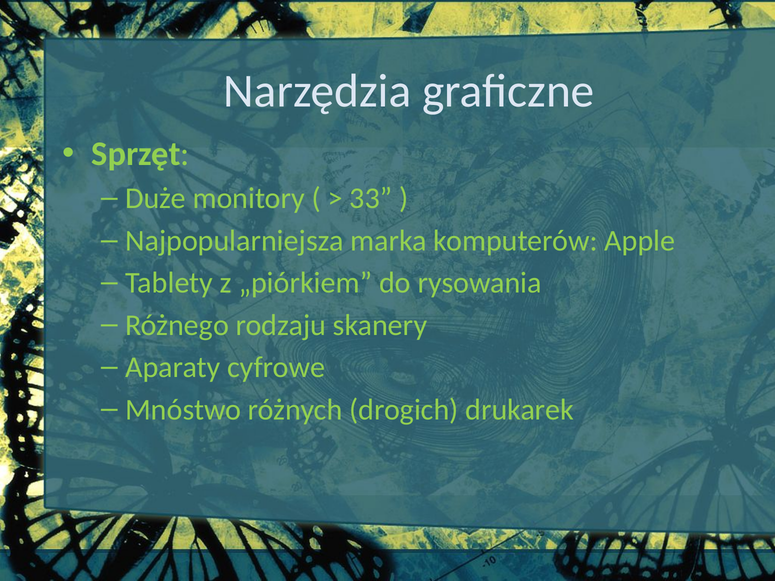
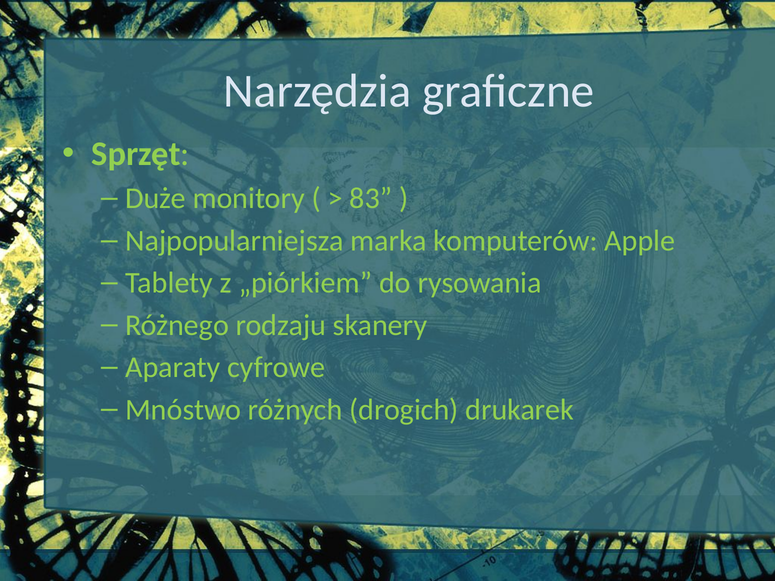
33: 33 -> 83
